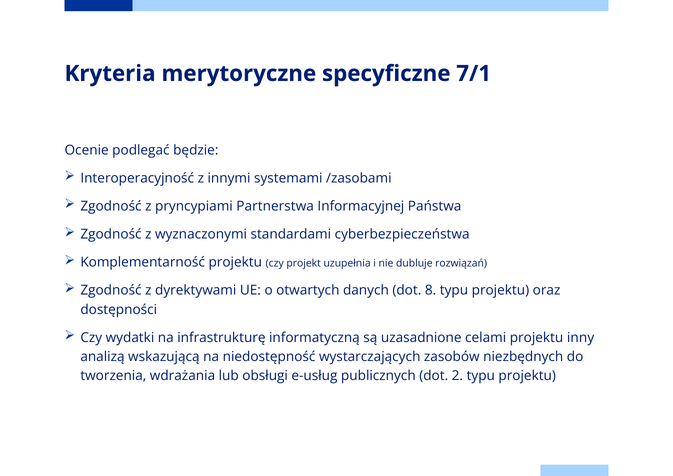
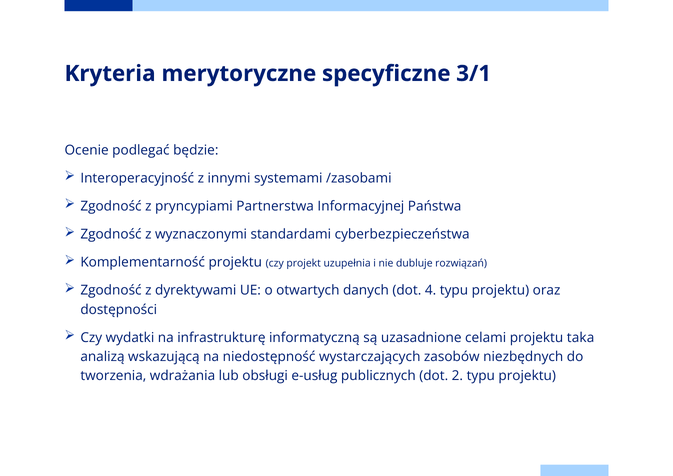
7/1: 7/1 -> 3/1
8: 8 -> 4
inny: inny -> taka
